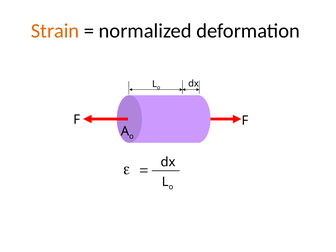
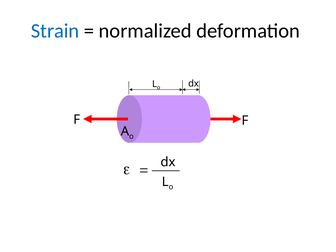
Strain colour: orange -> blue
